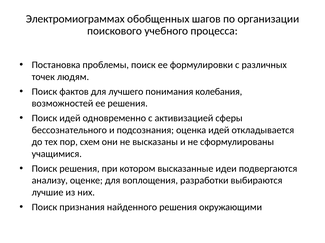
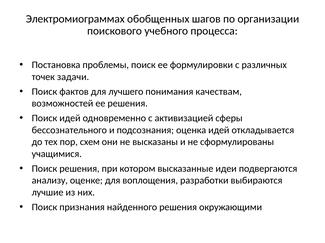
людям: людям -> задачи
колебания: колебания -> качествам
